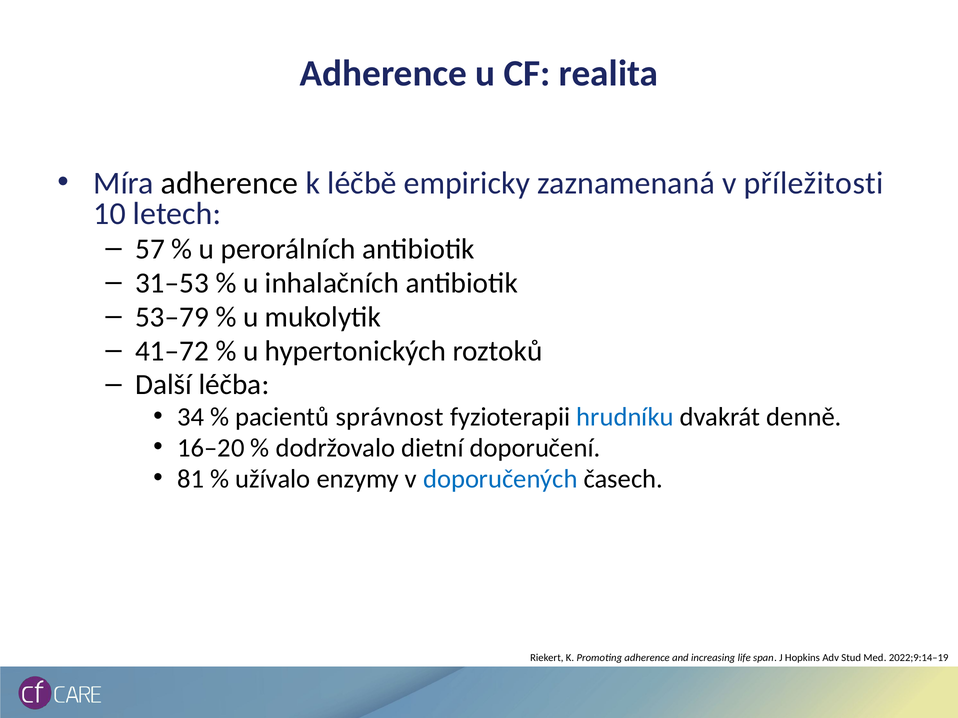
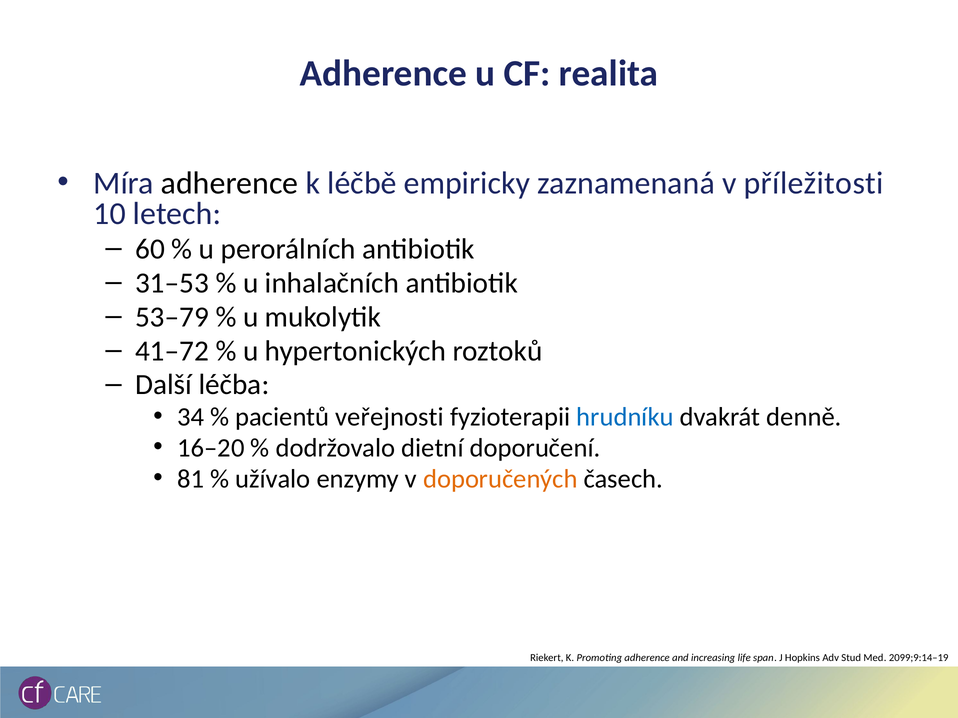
57: 57 -> 60
správnost: správnost -> veřejnosti
doporučených colour: blue -> orange
2022;9:14–19: 2022;9:14–19 -> 2099;9:14–19
